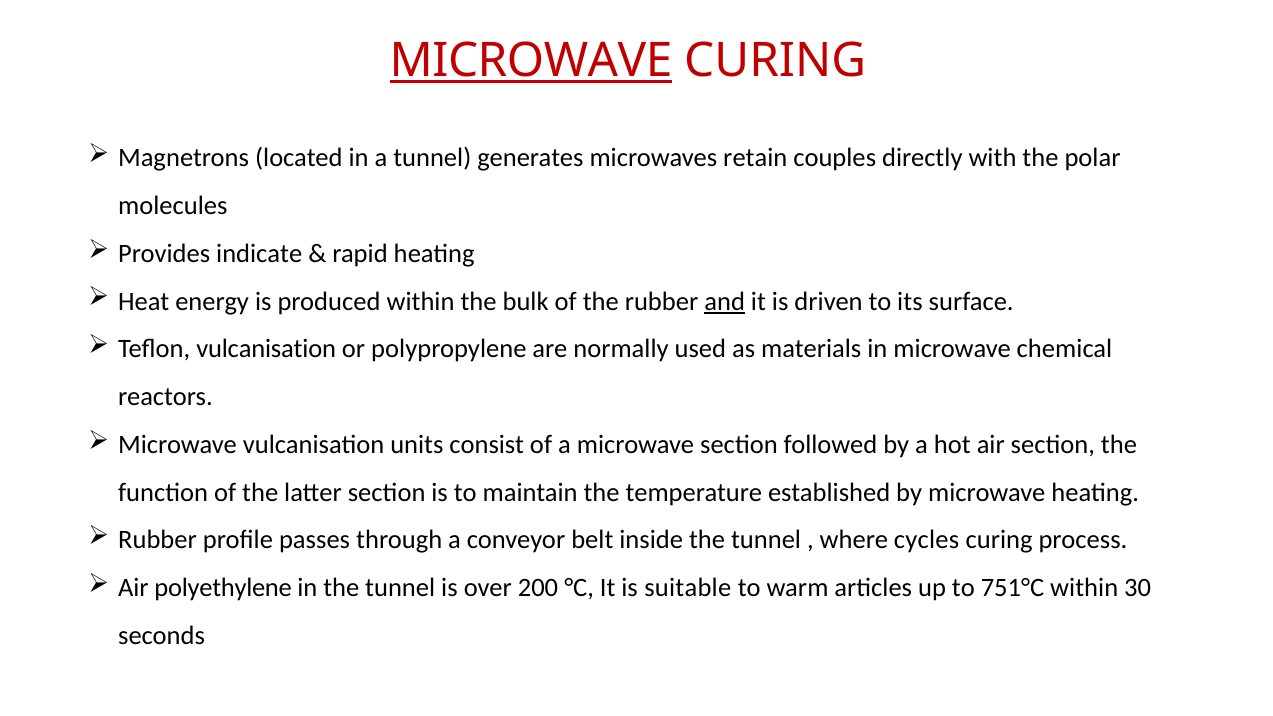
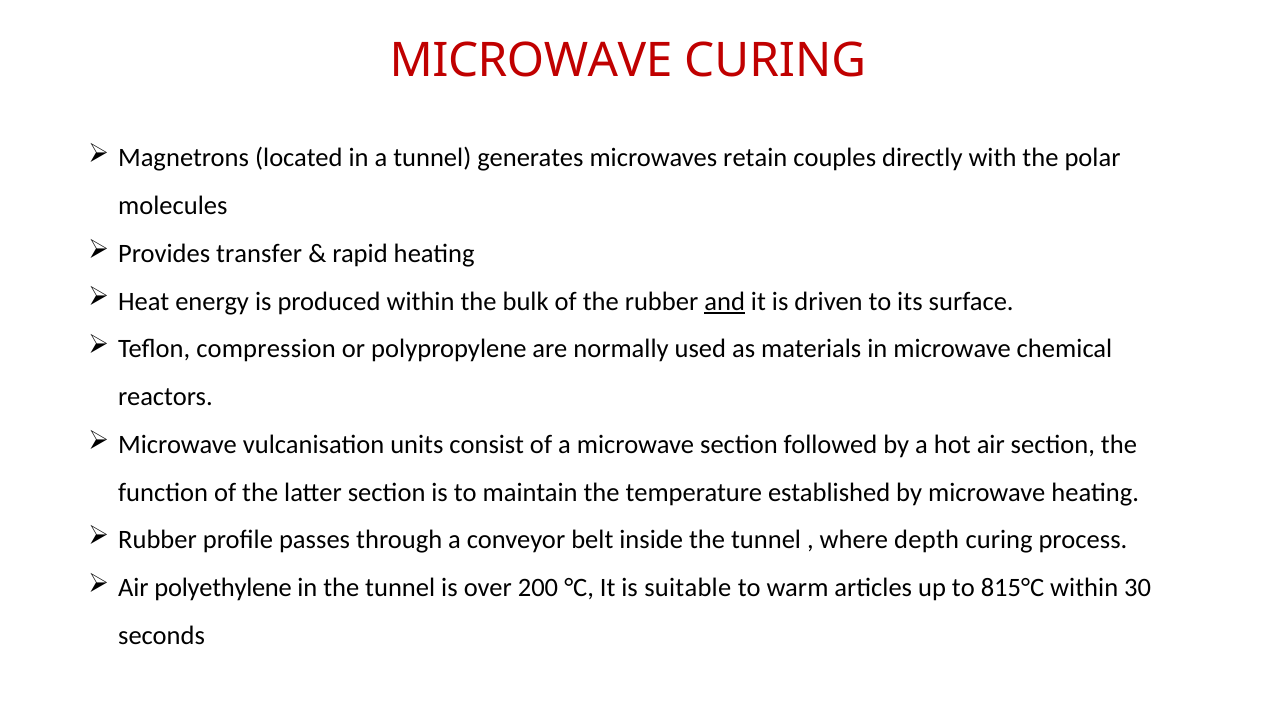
MICROWAVE at (531, 61) underline: present -> none
indicate: indicate -> transfer
Teflon vulcanisation: vulcanisation -> compression
cycles: cycles -> depth
751°C: 751°C -> 815°C
